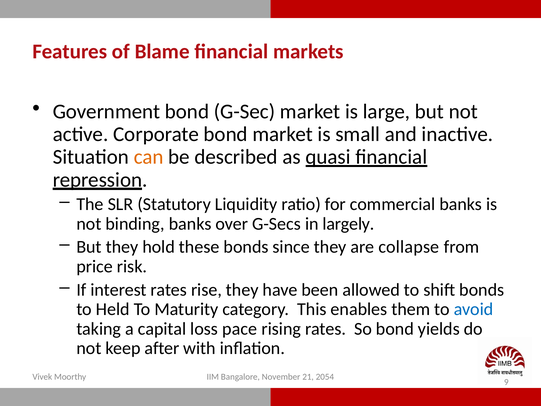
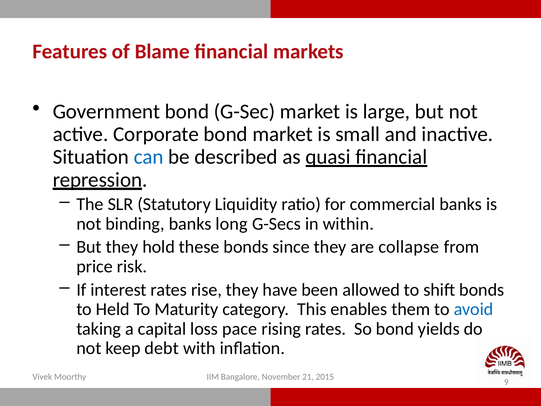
can colour: orange -> blue
over: over -> long
largely: largely -> within
after: after -> debt
2054: 2054 -> 2015
